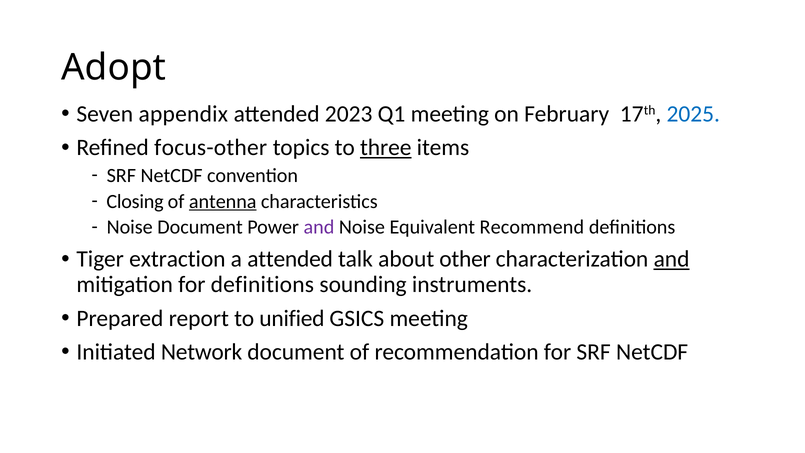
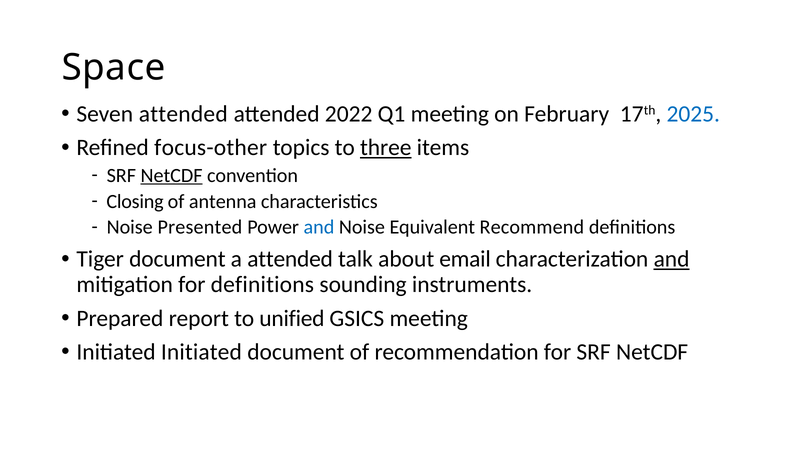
Adopt: Adopt -> Space
Seven appendix: appendix -> attended
2023: 2023 -> 2022
NetCDF at (172, 175) underline: none -> present
antenna underline: present -> none
Noise Document: Document -> Presented
and at (319, 227) colour: purple -> blue
Tiger extraction: extraction -> document
other: other -> email
Initiated Network: Network -> Initiated
